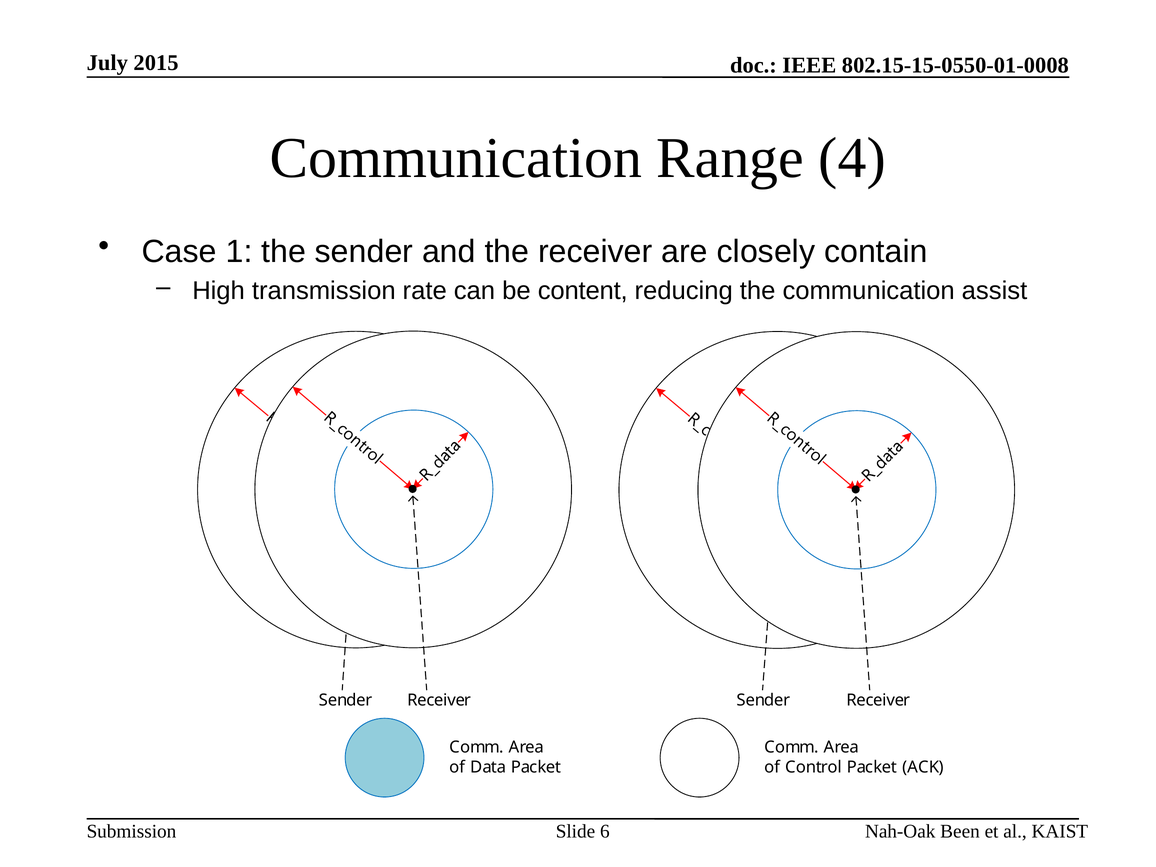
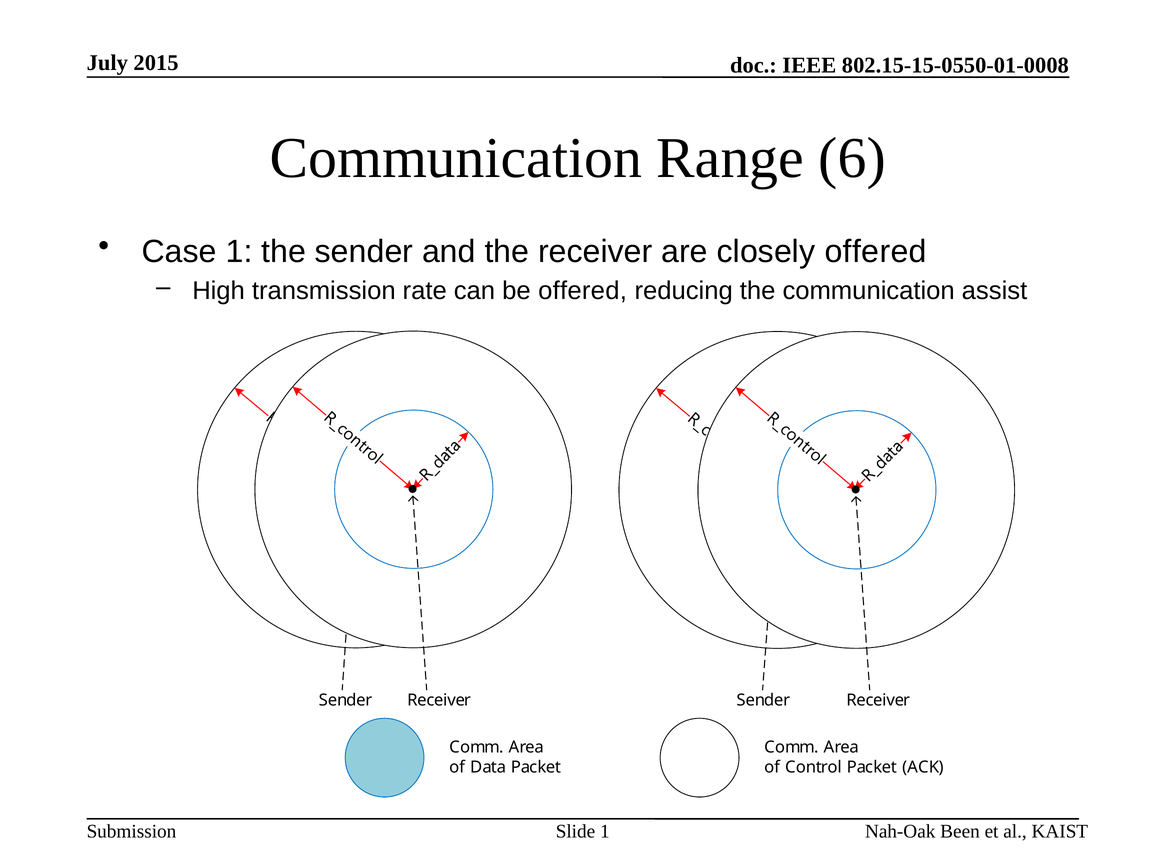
4: 4 -> 6
closely contain: contain -> offered
be content: content -> offered
Slide 6: 6 -> 1
